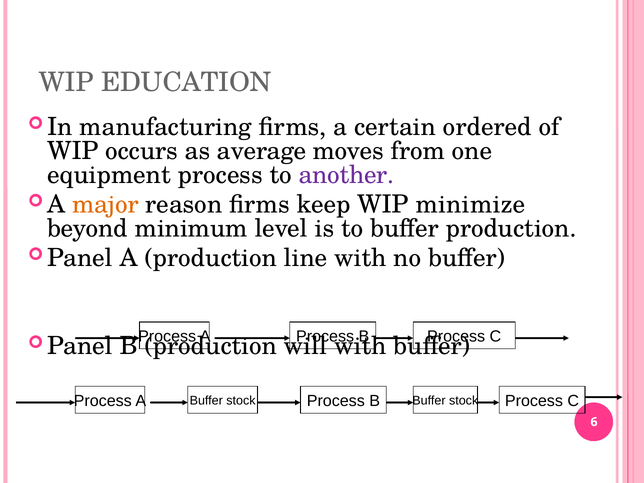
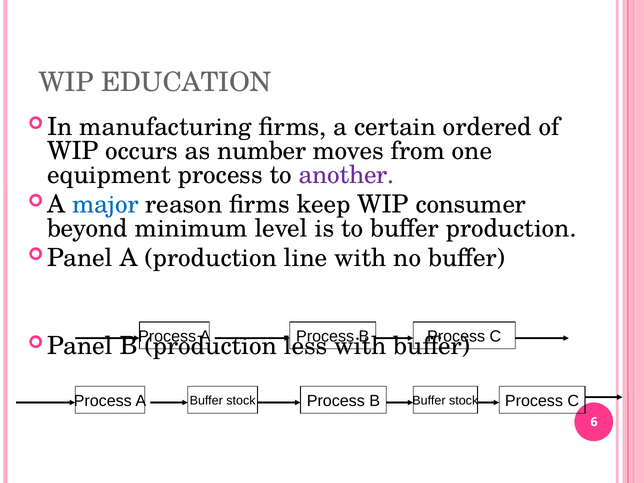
average: average -> number
major colour: orange -> blue
minimize: minimize -> consumer
will: will -> less
